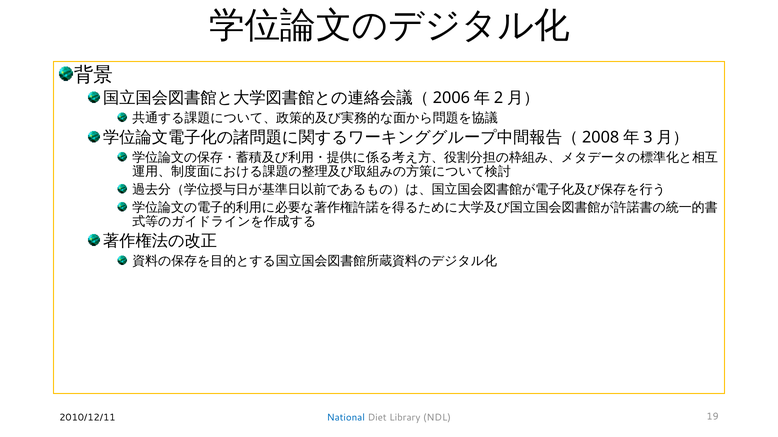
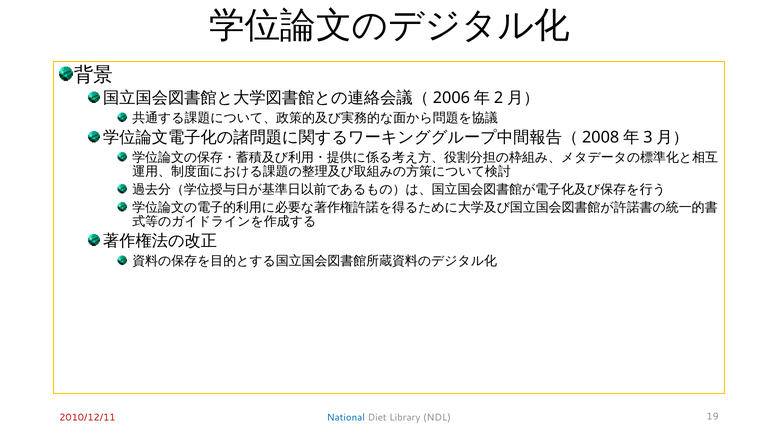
2010/12/11 colour: black -> red
